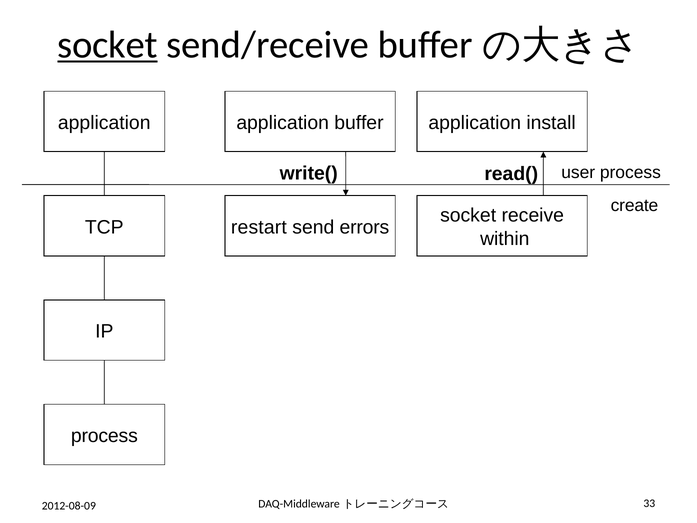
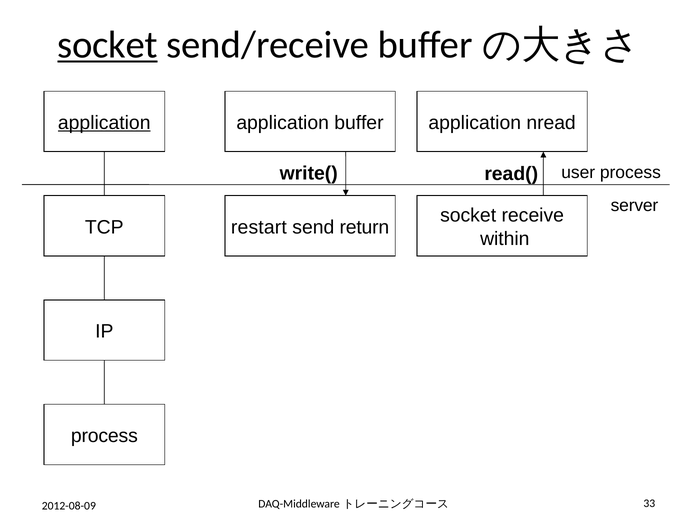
application at (104, 123) underline: none -> present
install: install -> nread
create: create -> server
errors: errors -> return
